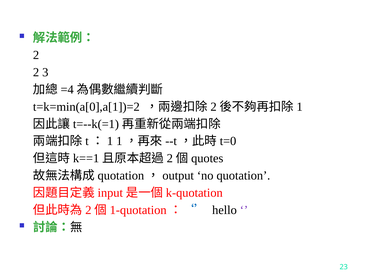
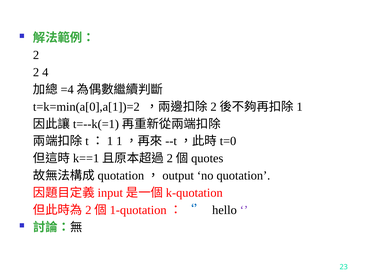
3: 3 -> 4
